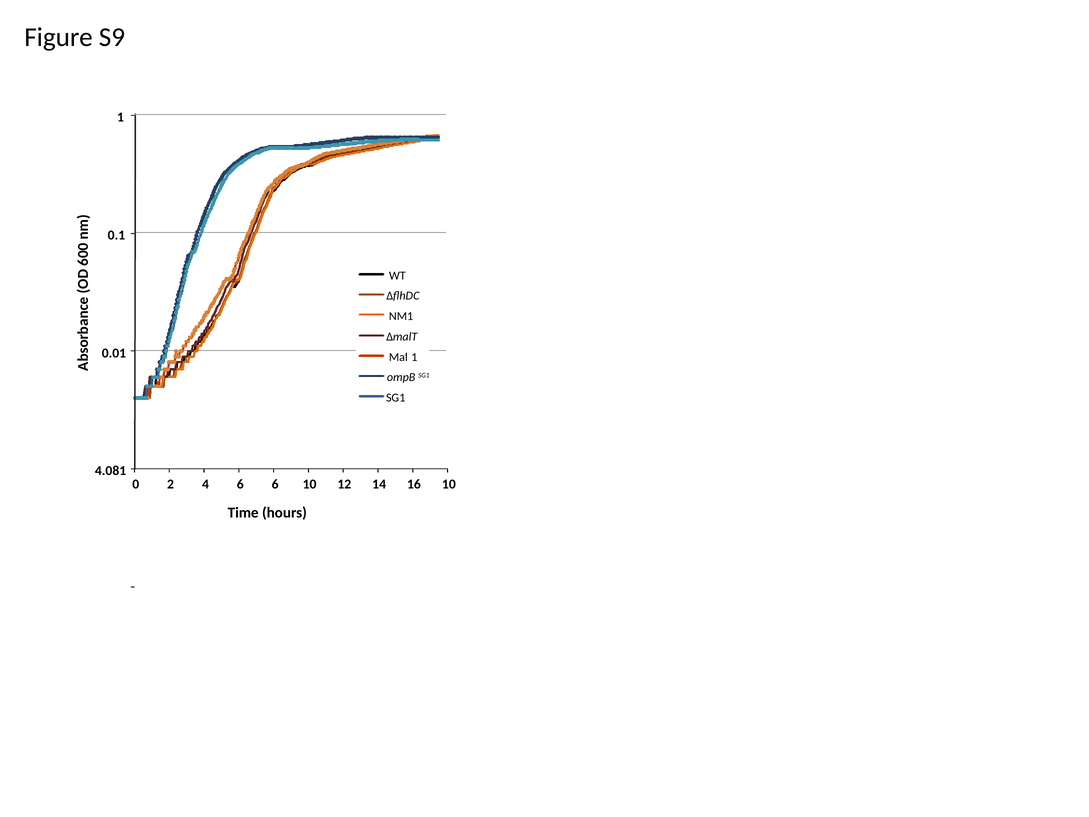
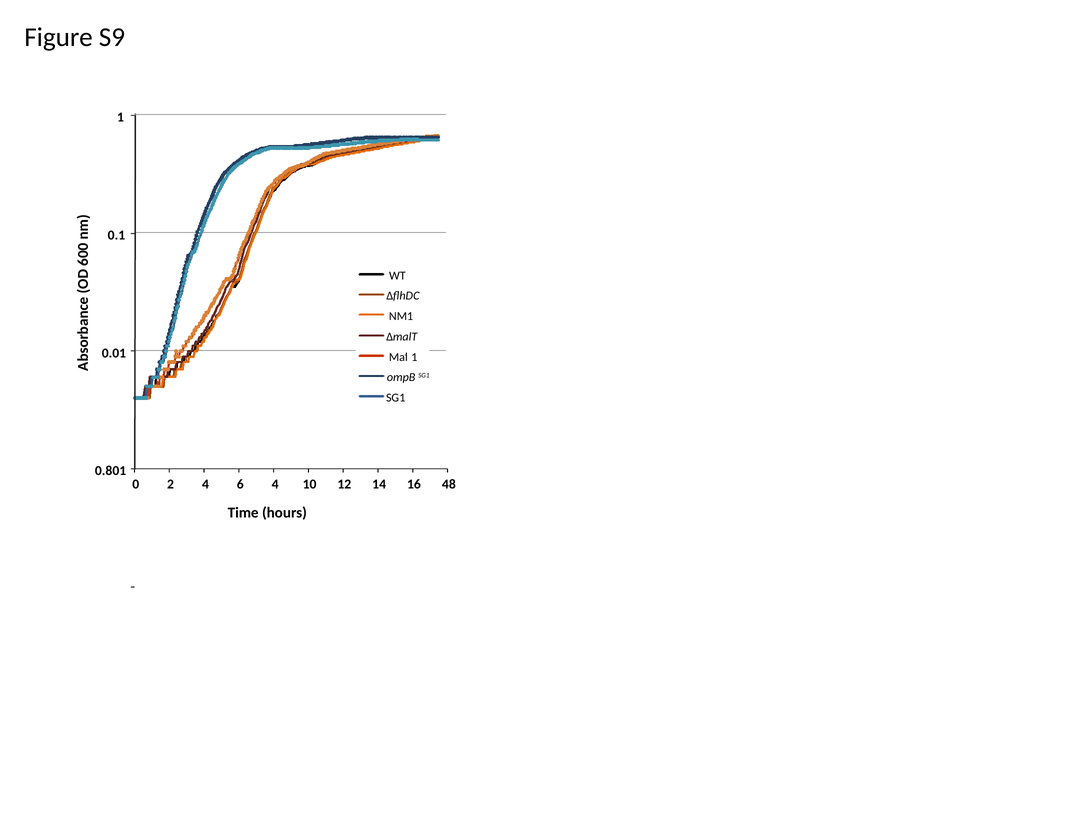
4.081: 4.081 -> 0.801
6 6: 6 -> 4
16 10: 10 -> 48
